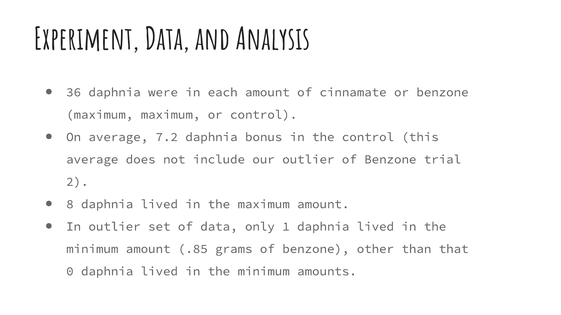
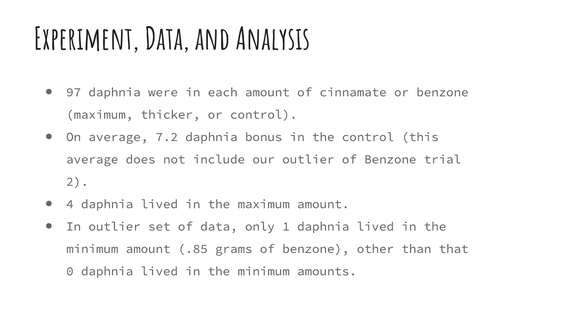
36: 36 -> 97
maximum maximum: maximum -> thicker
8: 8 -> 4
